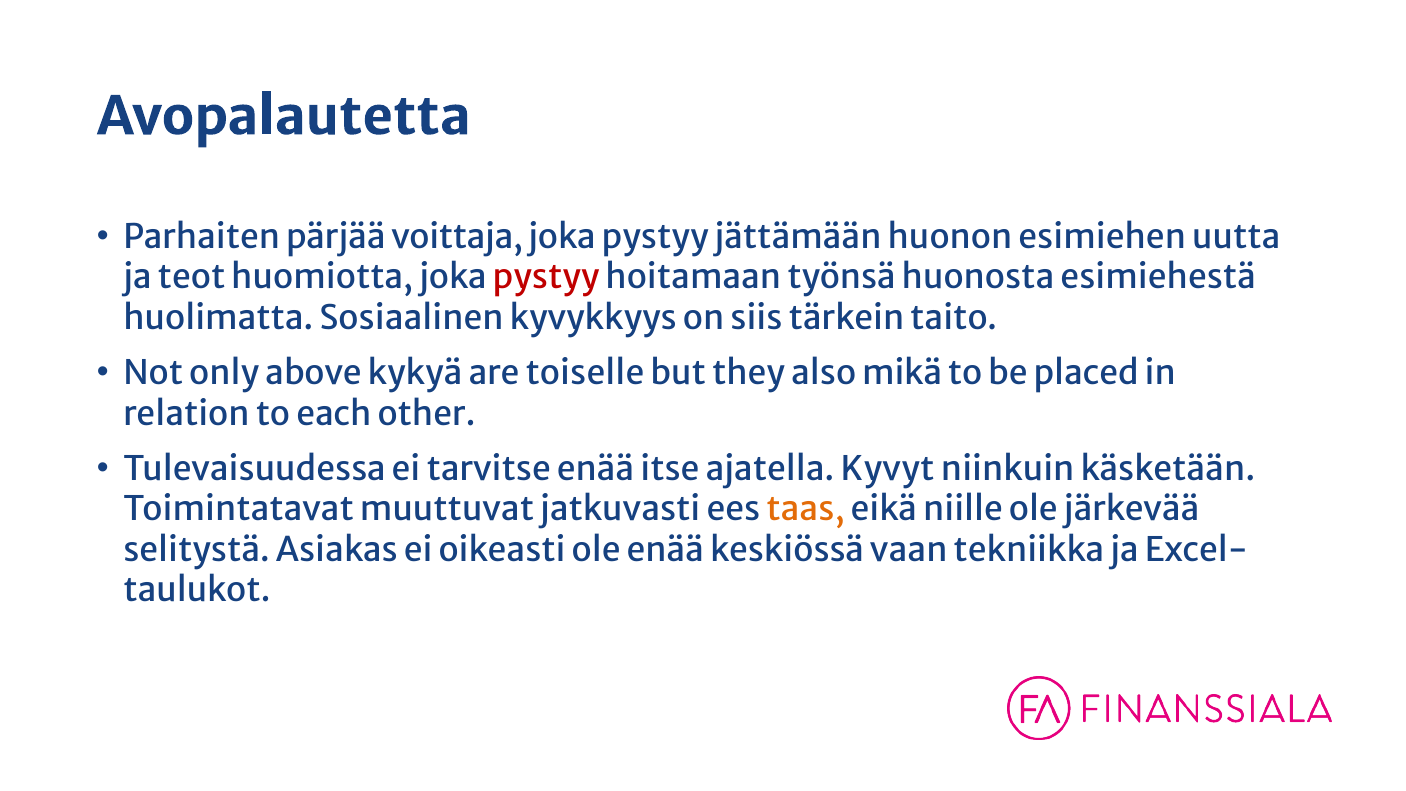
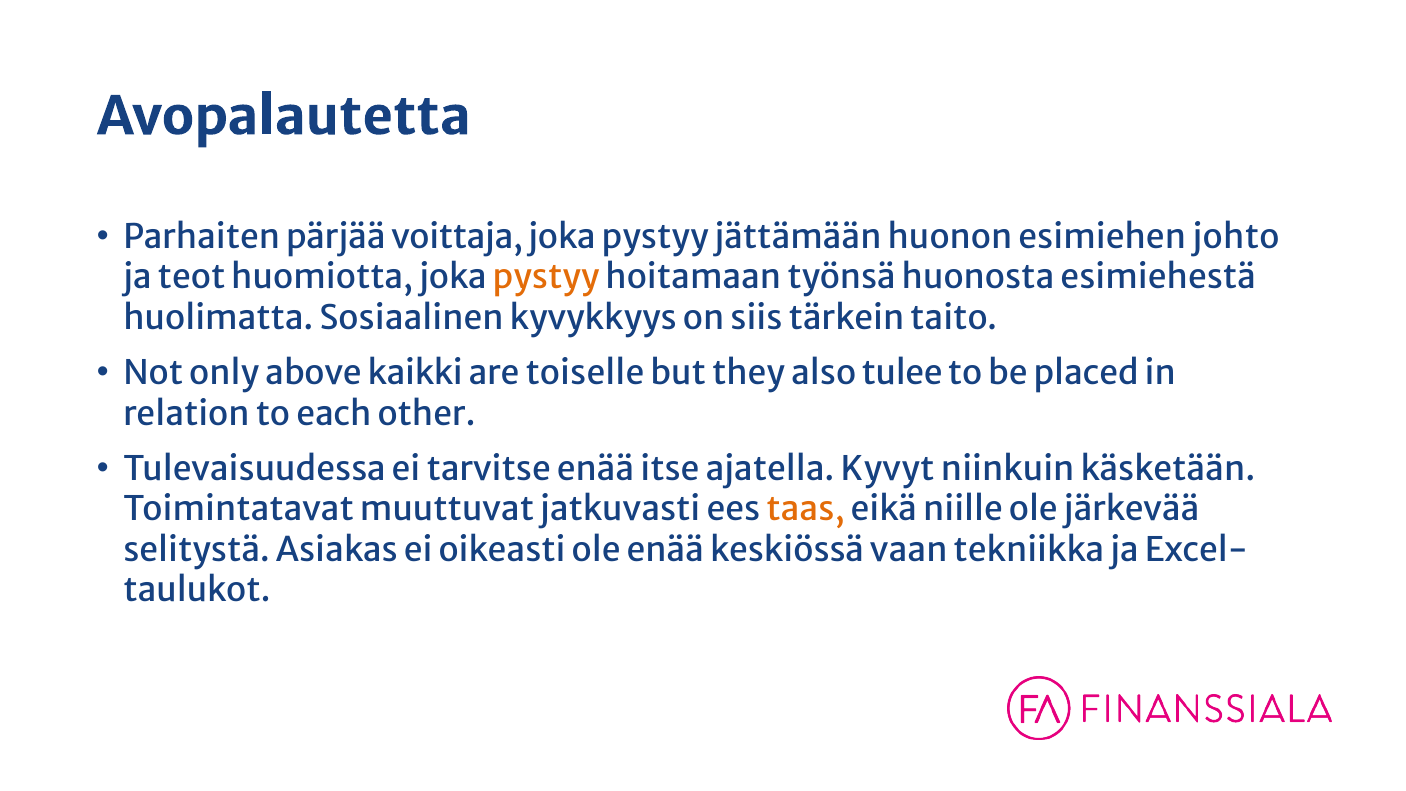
uutta: uutta -> johto
pystyy at (546, 278) colour: red -> orange
kykyä: kykyä -> kaikki
mikä: mikä -> tulee
